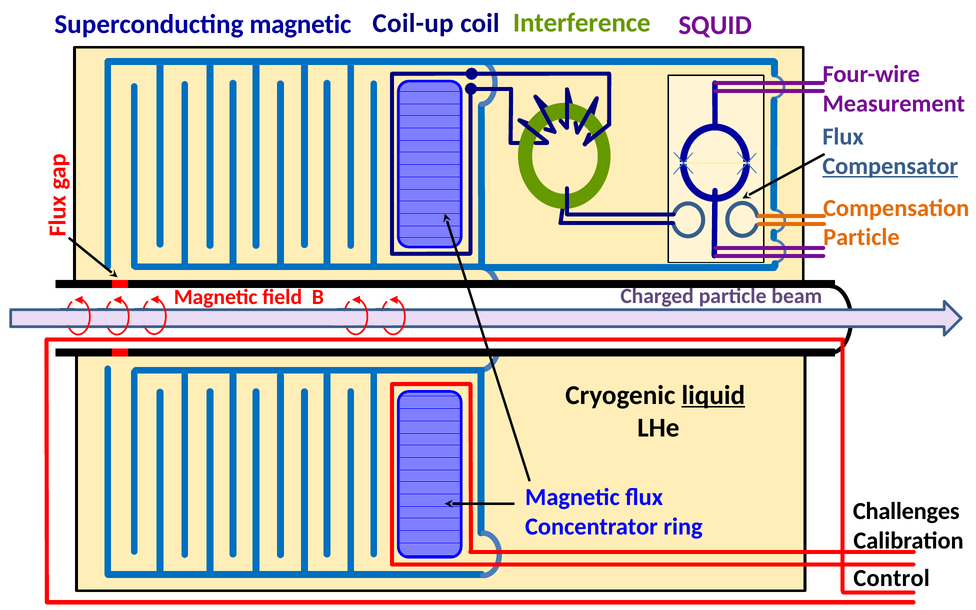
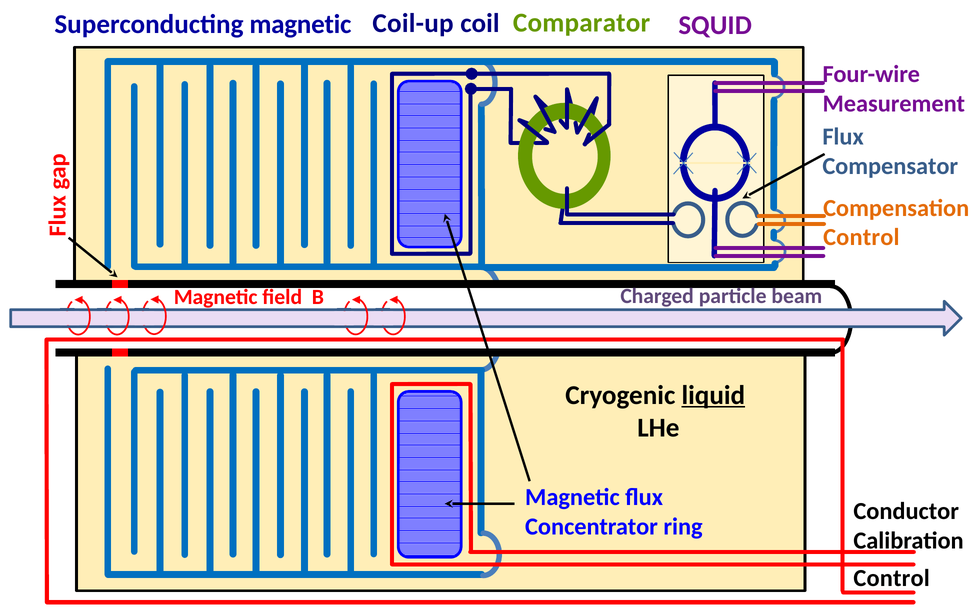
Interference: Interference -> Comparator
Compensator underline: present -> none
Particle at (861, 237): Particle -> Control
Challenges: Challenges -> Conductor
